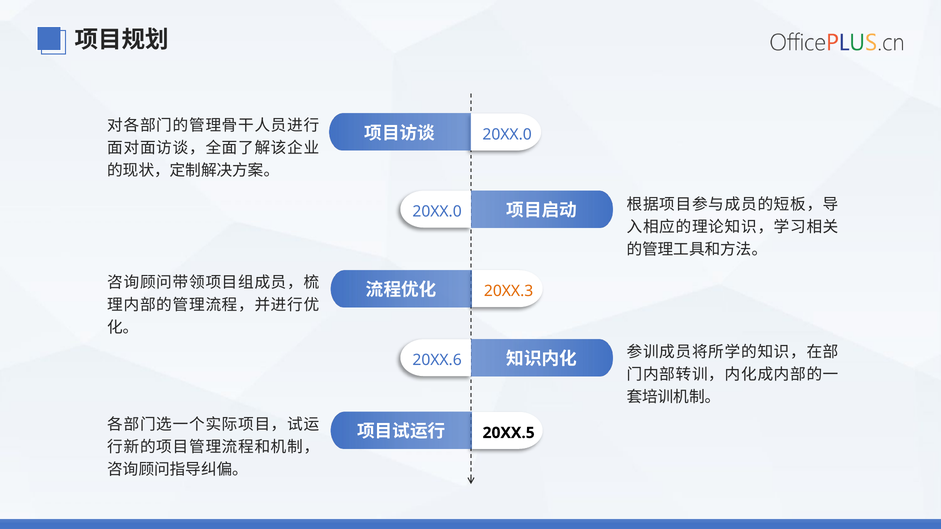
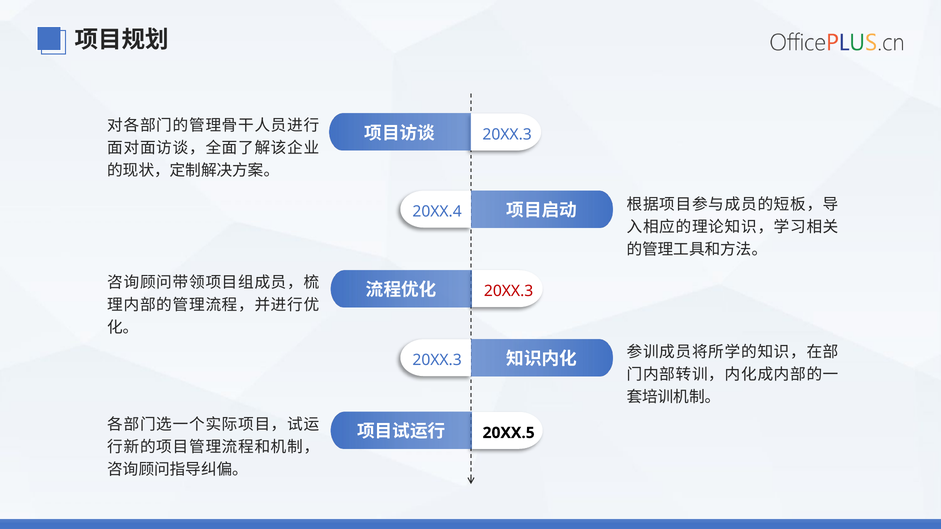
20XX.0 at (507, 135): 20XX.0 -> 20XX.3
20XX.0 at (437, 212): 20XX.0 -> 20XX.4
20XX.3 at (509, 291) colour: orange -> red
20XX.6 at (437, 360): 20XX.6 -> 20XX.3
